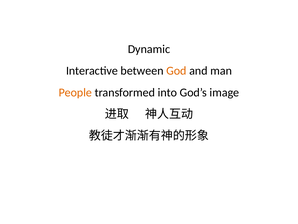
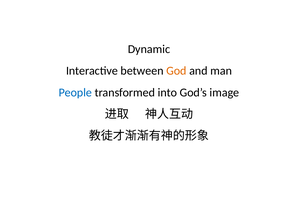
People colour: orange -> blue
